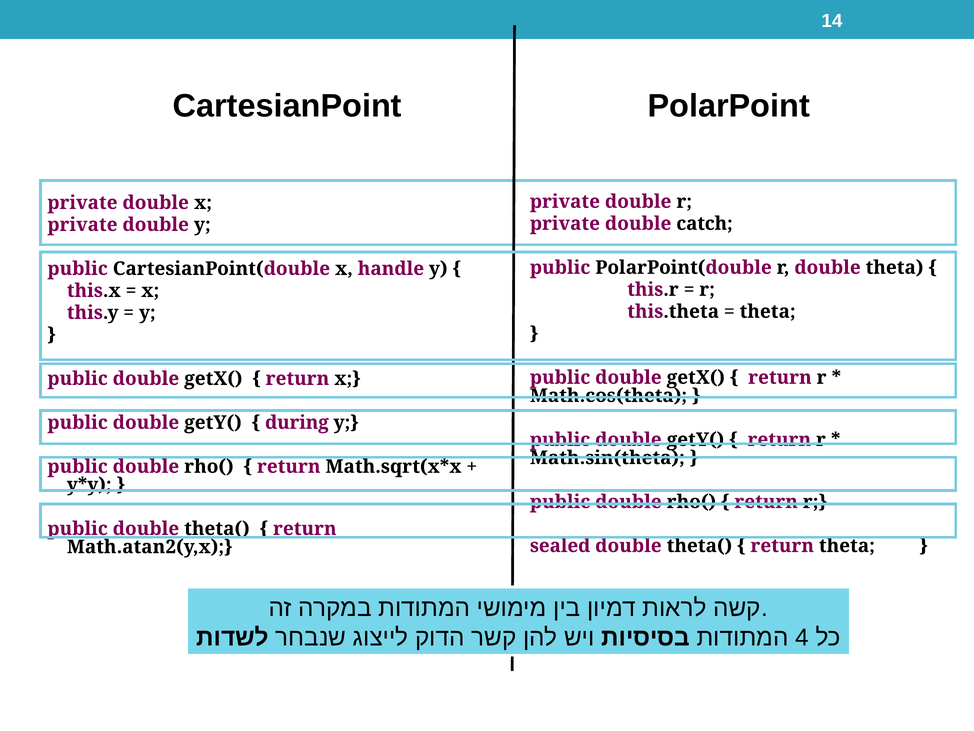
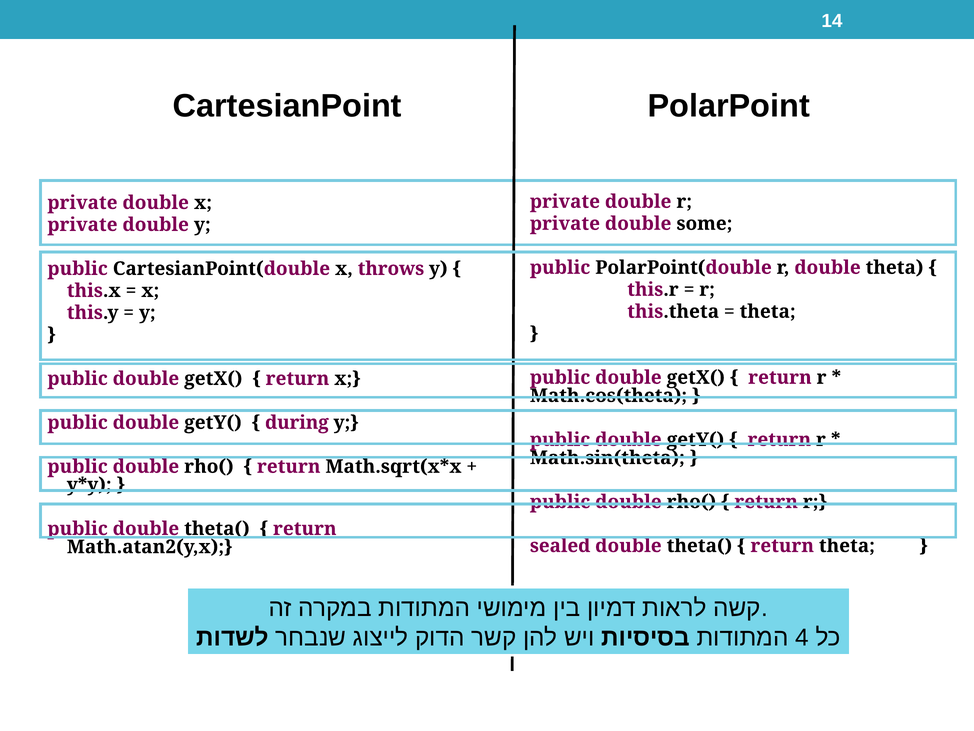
catch: catch -> some
handle: handle -> throws
